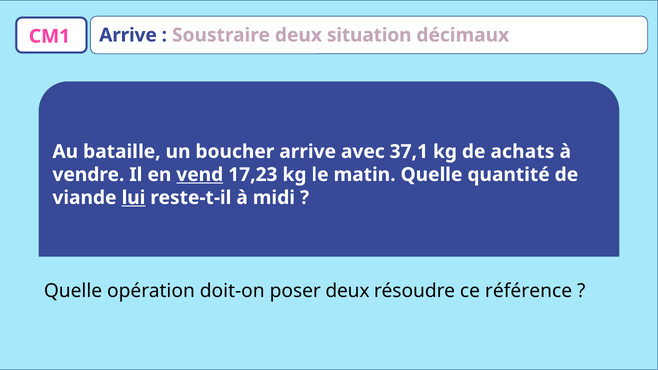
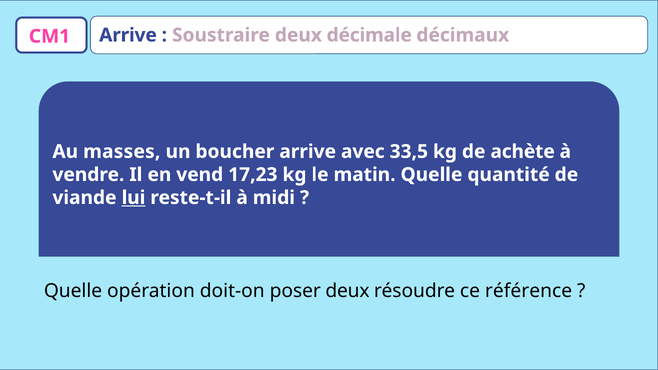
situation: situation -> décimale
bataille: bataille -> masses
37,1: 37,1 -> 33,5
achats: achats -> achète
vend underline: present -> none
